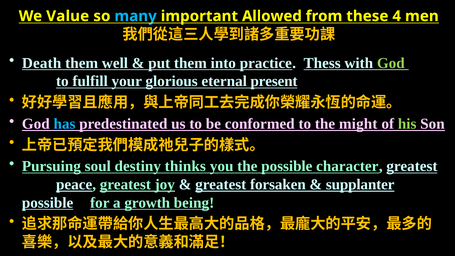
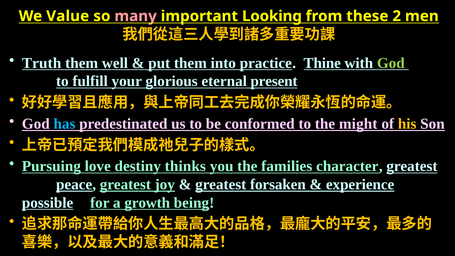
many colour: light blue -> pink
Allowed: Allowed -> Looking
4: 4 -> 2
Death: Death -> Truth
Thess: Thess -> Thine
his colour: light green -> yellow
soul: soul -> love
the possible: possible -> families
supplanter: supplanter -> experience
